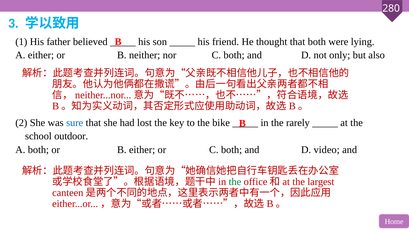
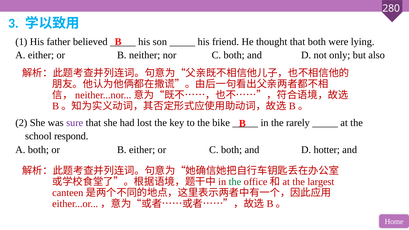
sure colour: blue -> purple
outdoor: outdoor -> respond
video: video -> hotter
